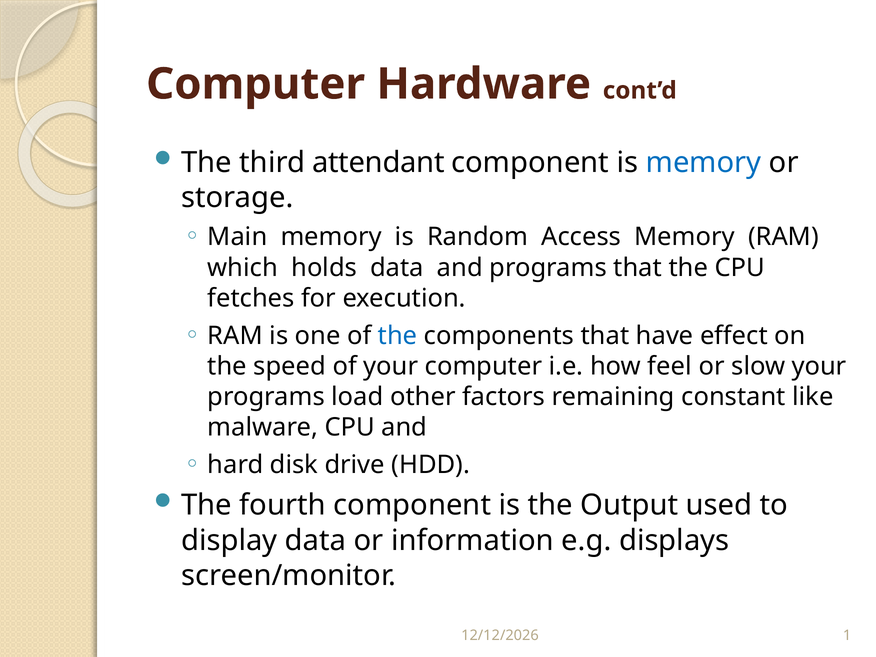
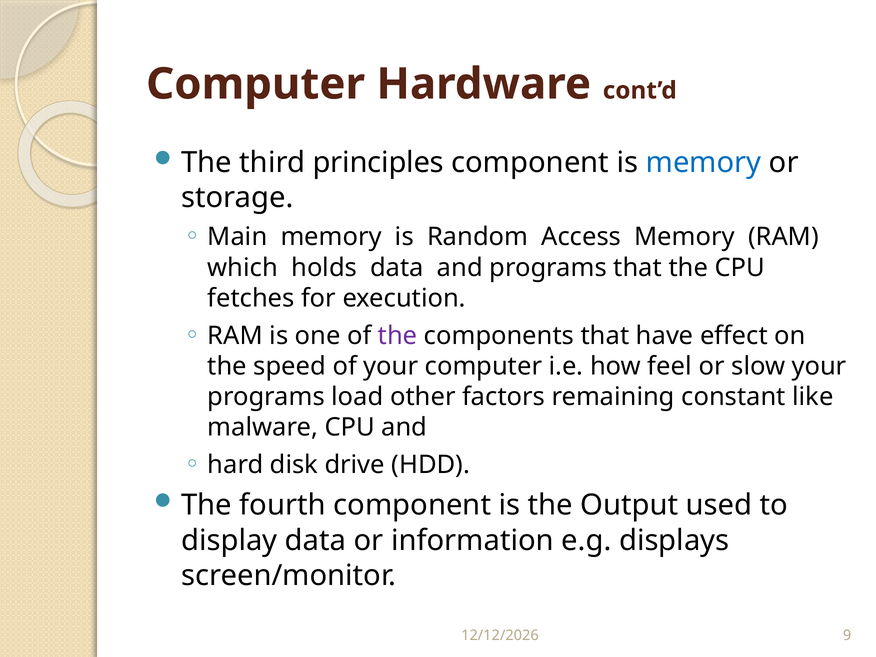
attendant: attendant -> principles
the at (398, 336) colour: blue -> purple
1: 1 -> 9
